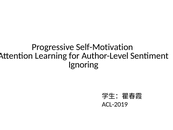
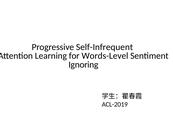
Self-Motivation: Self-Motivation -> Self-Infrequent
Author-Level: Author-Level -> Words-Level
